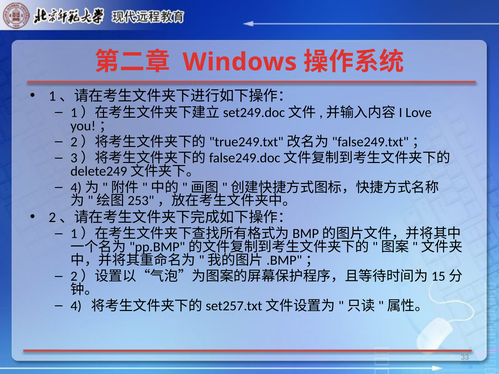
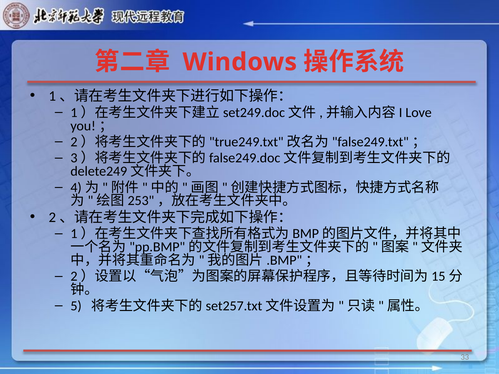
4: 4 -> 5
